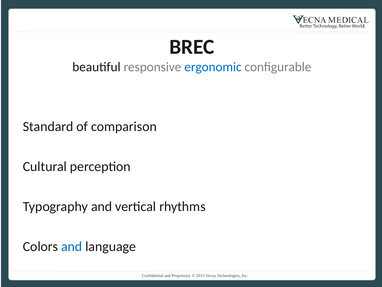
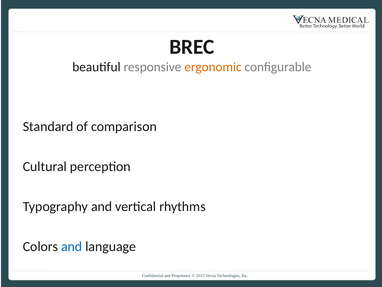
ergonomic colour: blue -> orange
